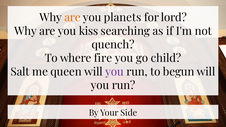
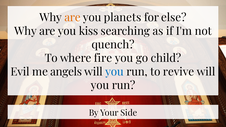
lord: lord -> else
Salt: Salt -> Evil
queen: queen -> angels
you at (114, 72) colour: purple -> blue
begun: begun -> revive
